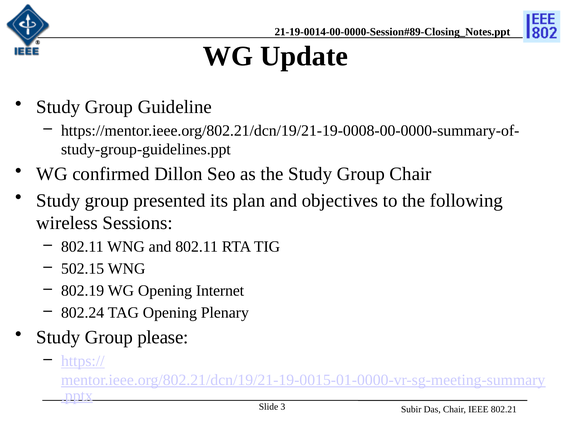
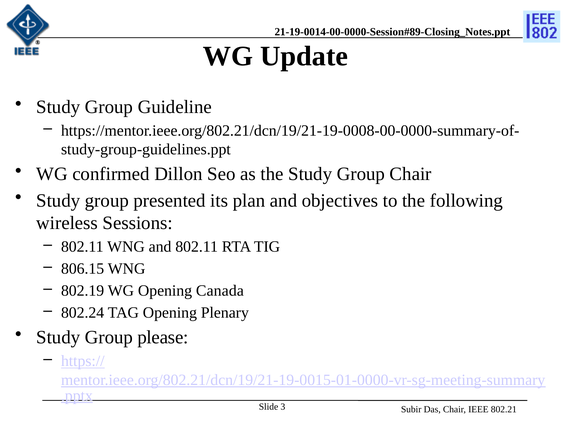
502.15: 502.15 -> 806.15
Internet: Internet -> Canada
